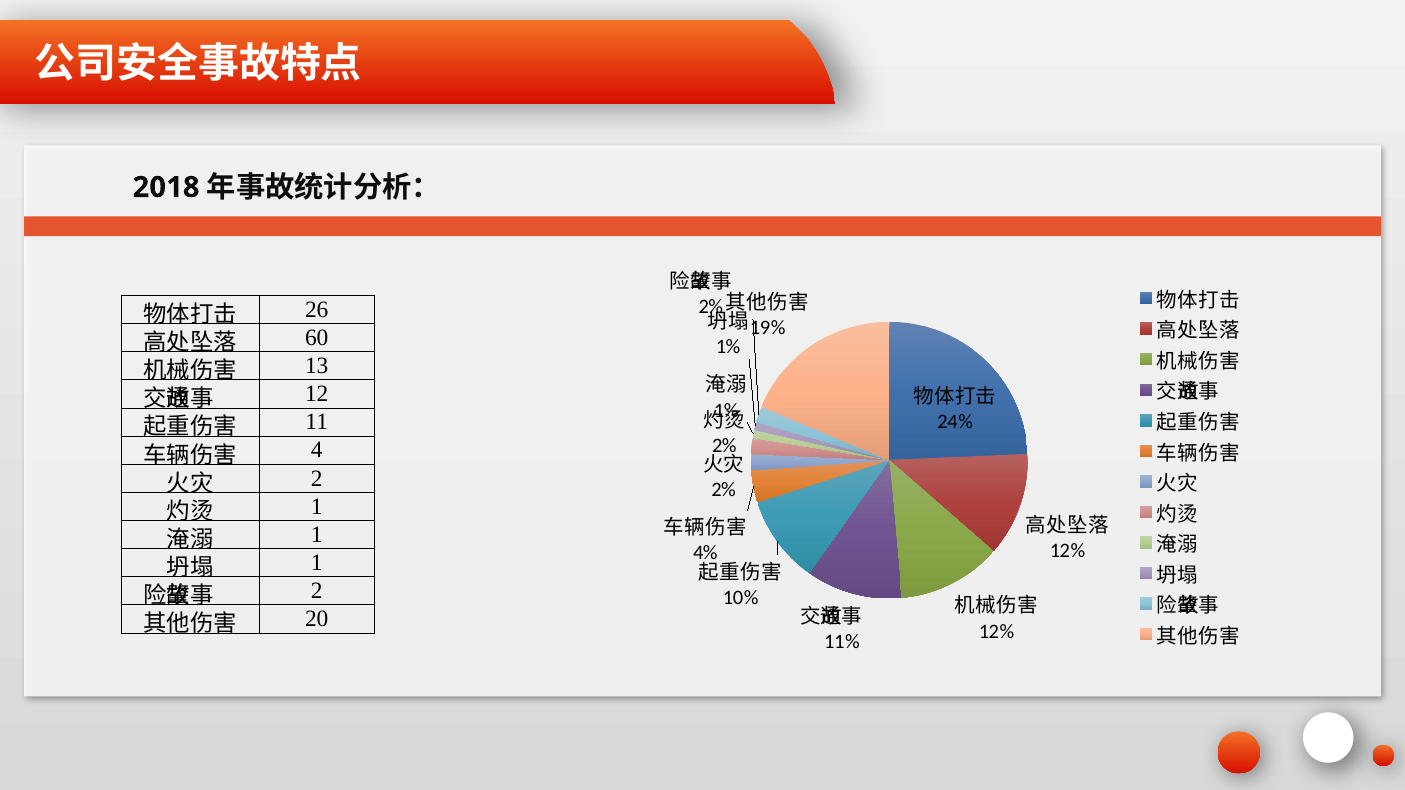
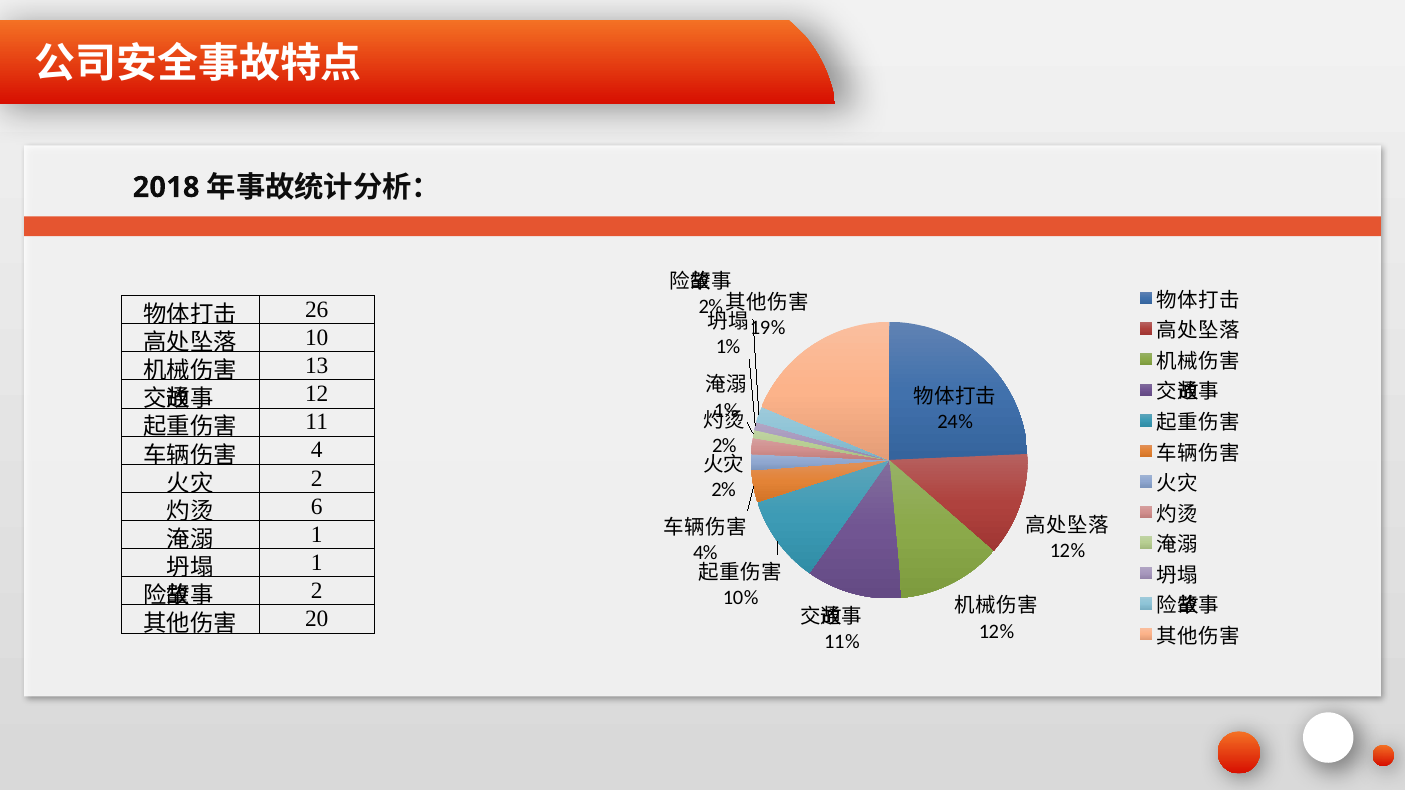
60: 60 -> 10
1 at (317, 507): 1 -> 6
